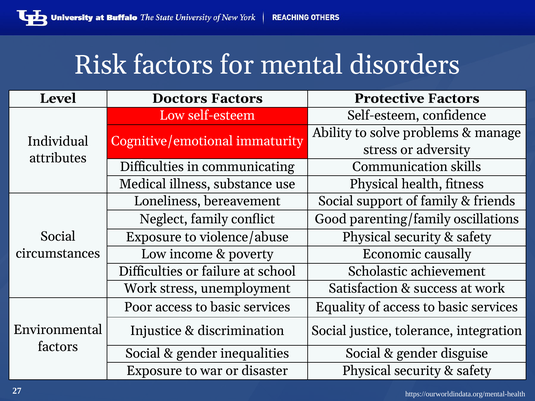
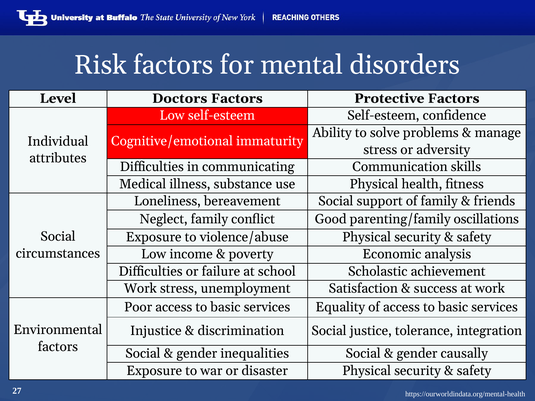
causally: causally -> analysis
disguise: disguise -> causally
